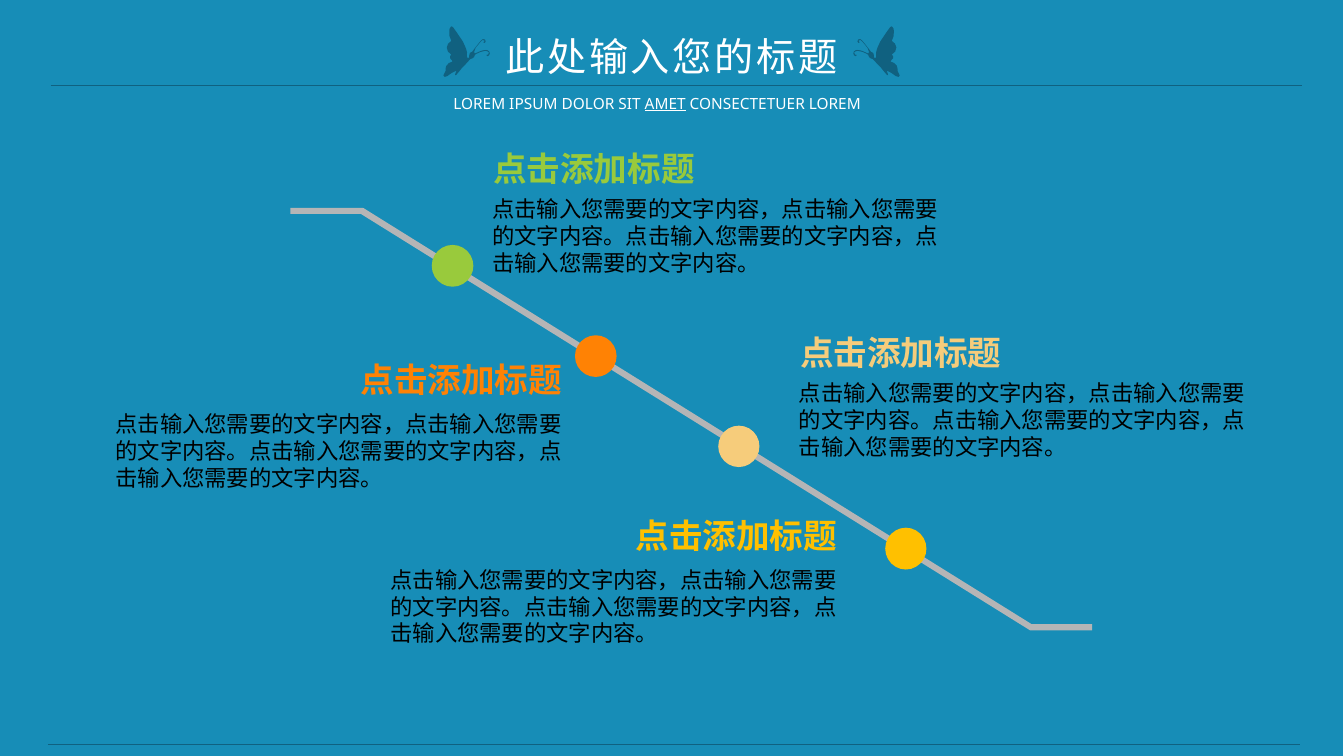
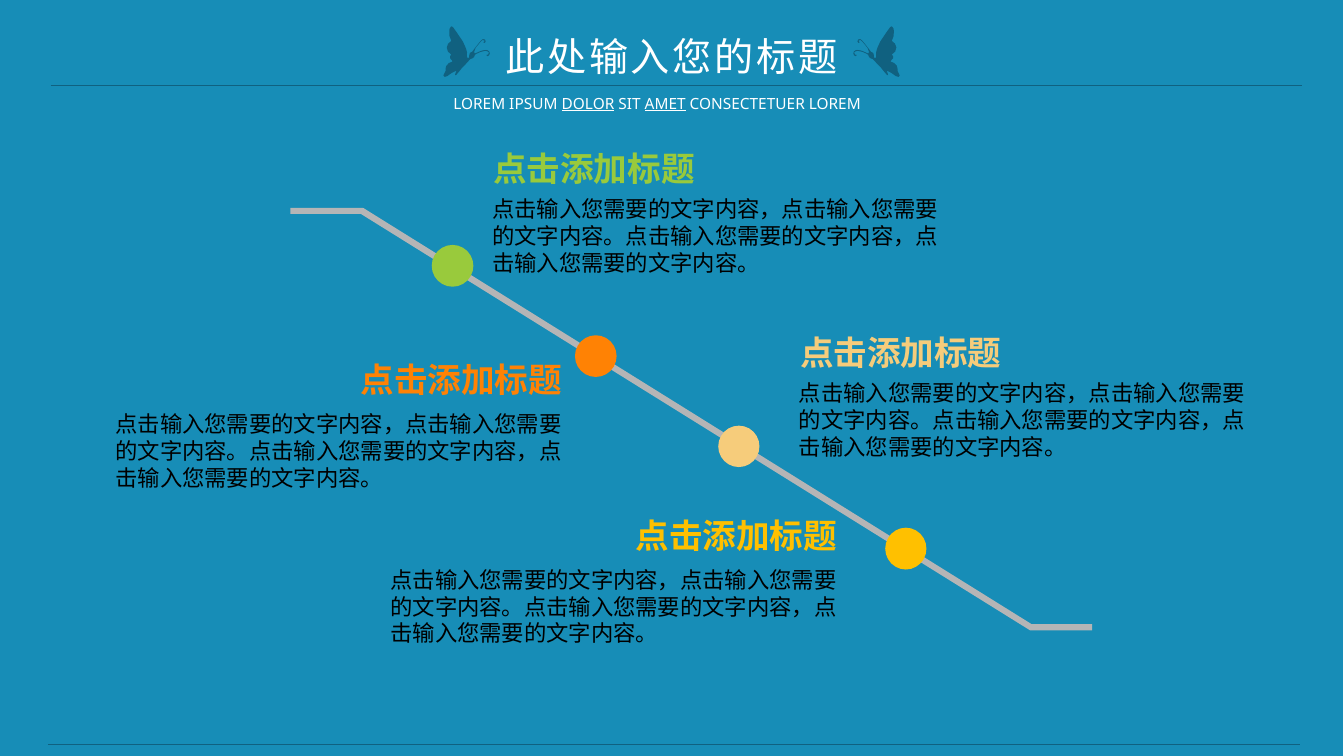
DOLOR underline: none -> present
